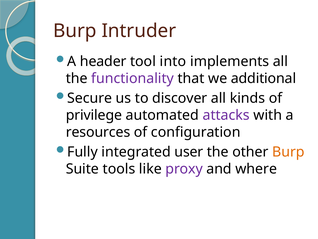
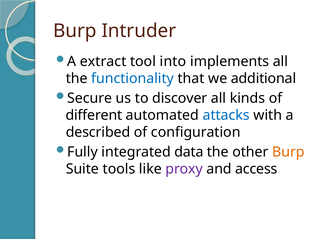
header: header -> extract
functionality colour: purple -> blue
privilege: privilege -> different
attacks colour: purple -> blue
resources: resources -> described
user: user -> data
where: where -> access
